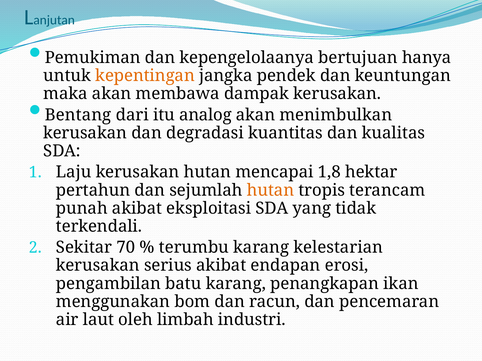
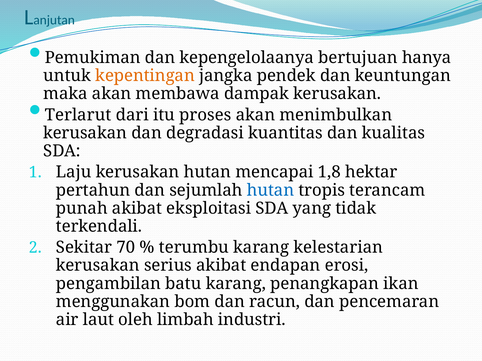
Bentang: Bentang -> Terlarut
analog: analog -> proses
hutan at (270, 190) colour: orange -> blue
